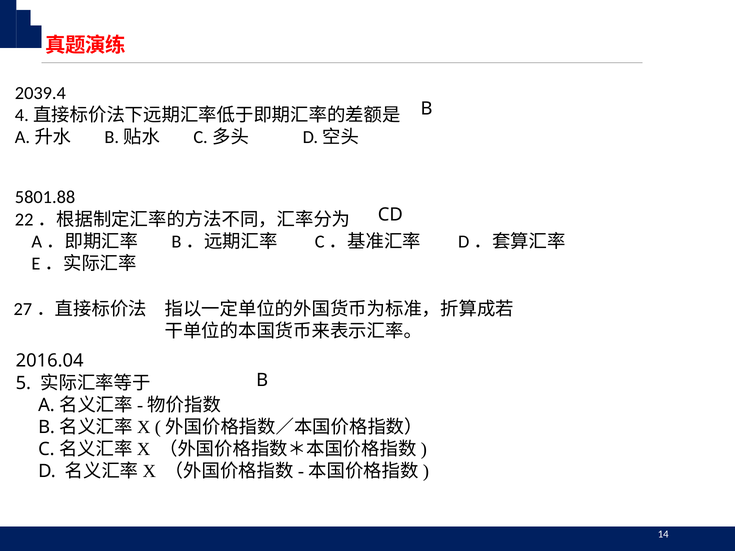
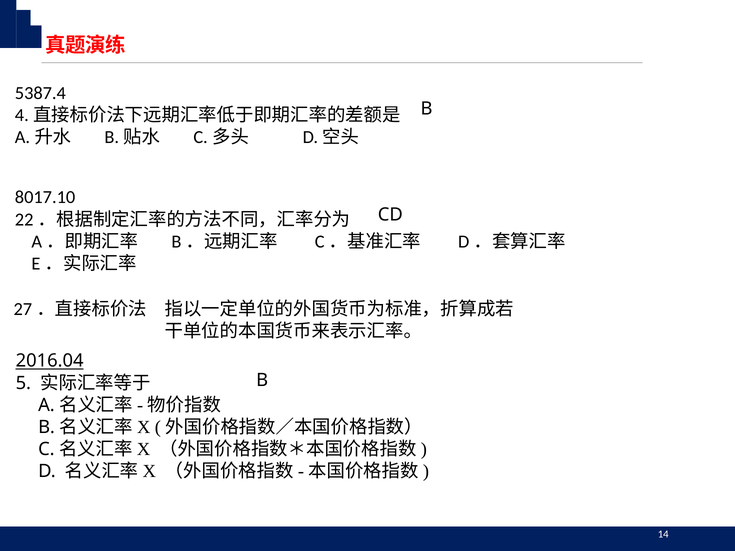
2039.4: 2039.4 -> 5387.4
5801.88: 5801.88 -> 8017.10
2016.04 underline: none -> present
